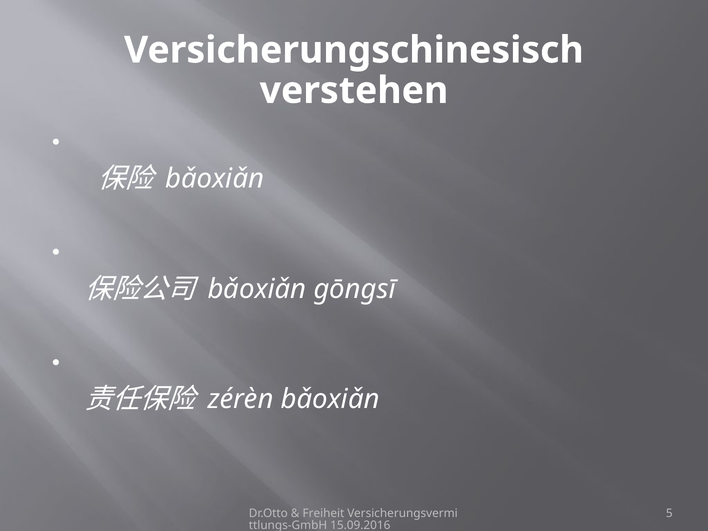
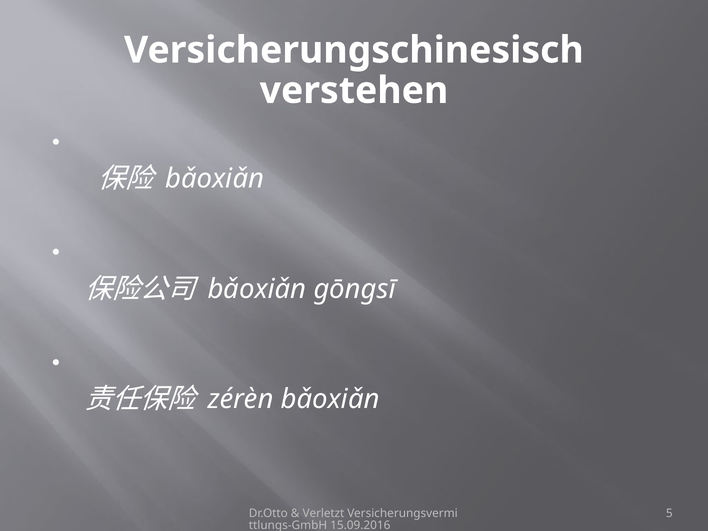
Freiheit: Freiheit -> Verletzt
